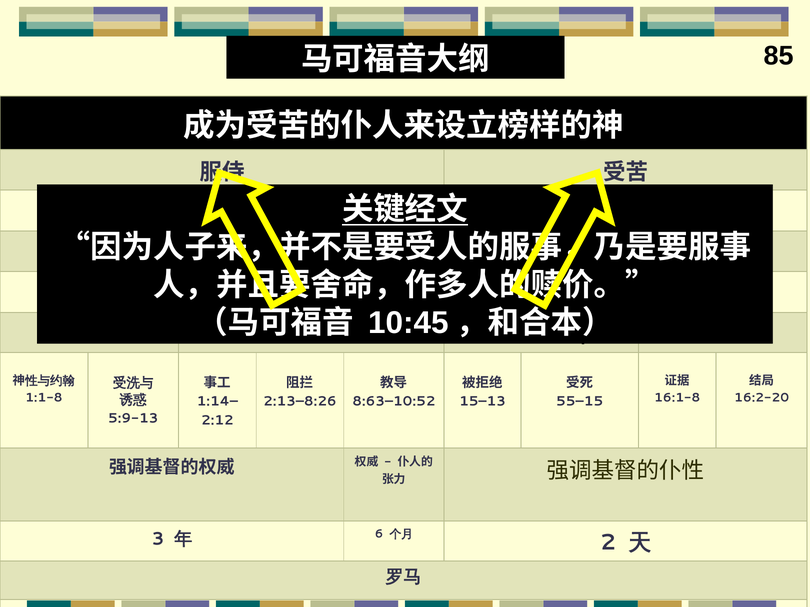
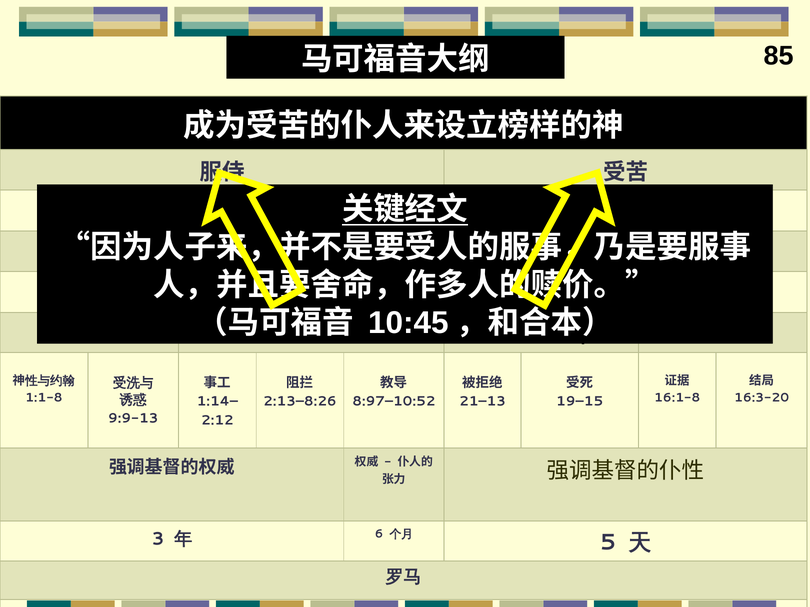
16:2-20: 16:2-20 -> 16:3-20
8:63–10:52: 8:63–10:52 -> 8:97–10:52
15–13: 15–13 -> 21–13
55–15: 55–15 -> 19–15
5:9-13: 5:9-13 -> 9:9-13
2: 2 -> 5
